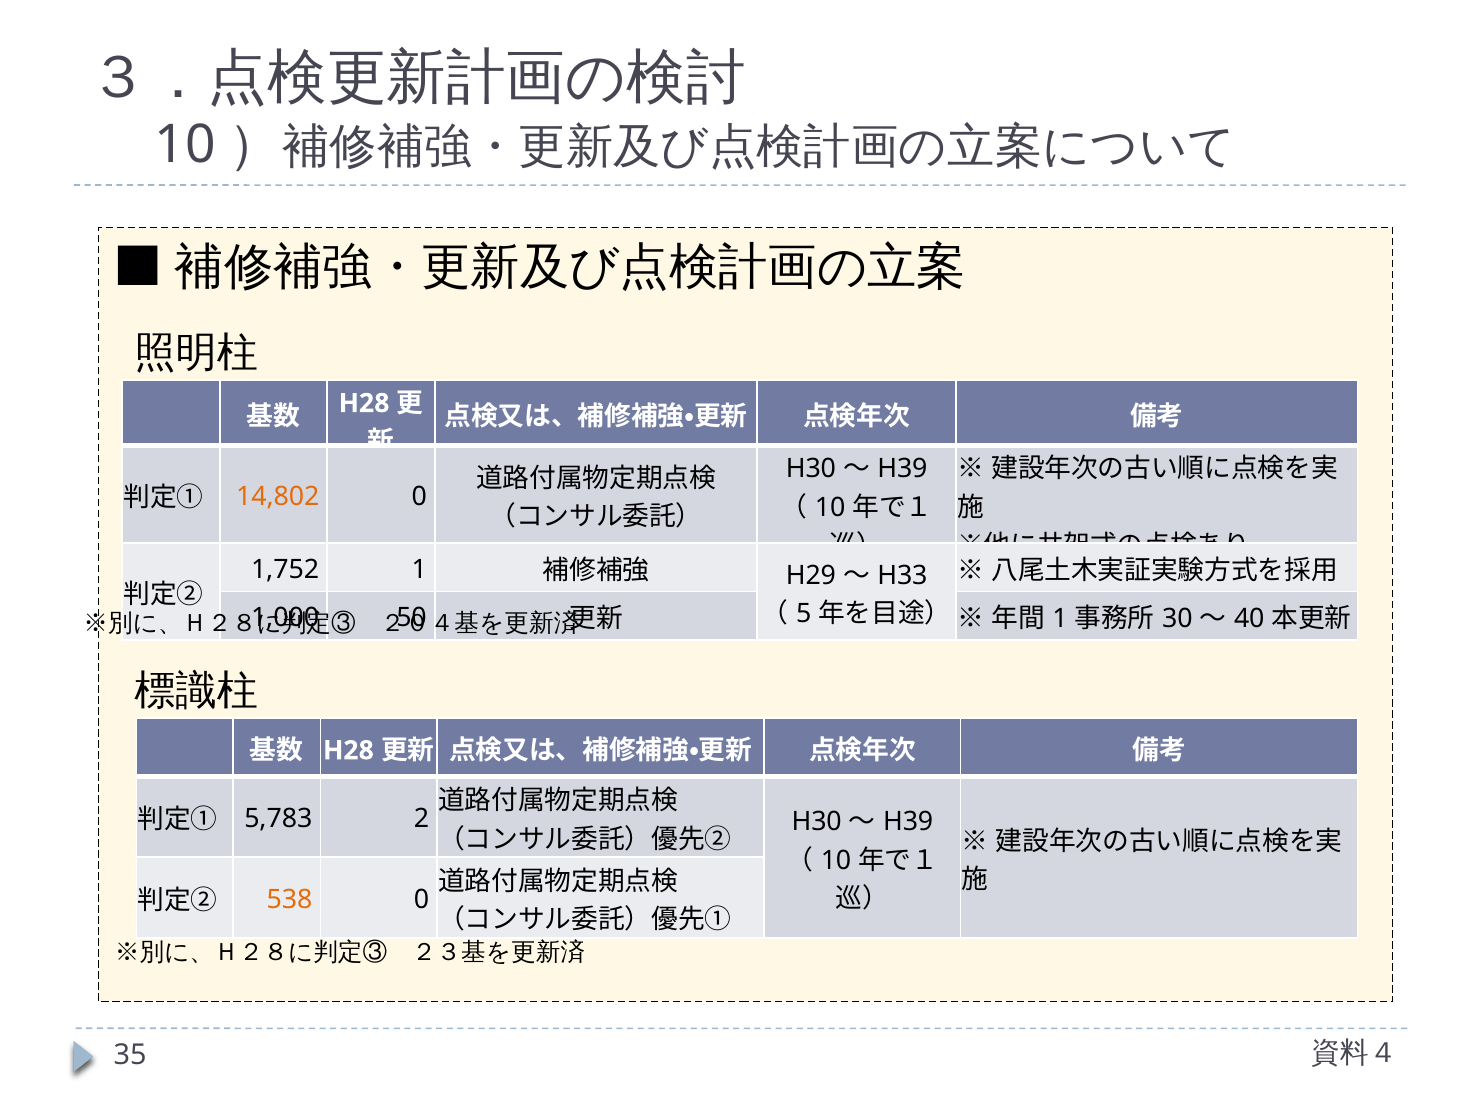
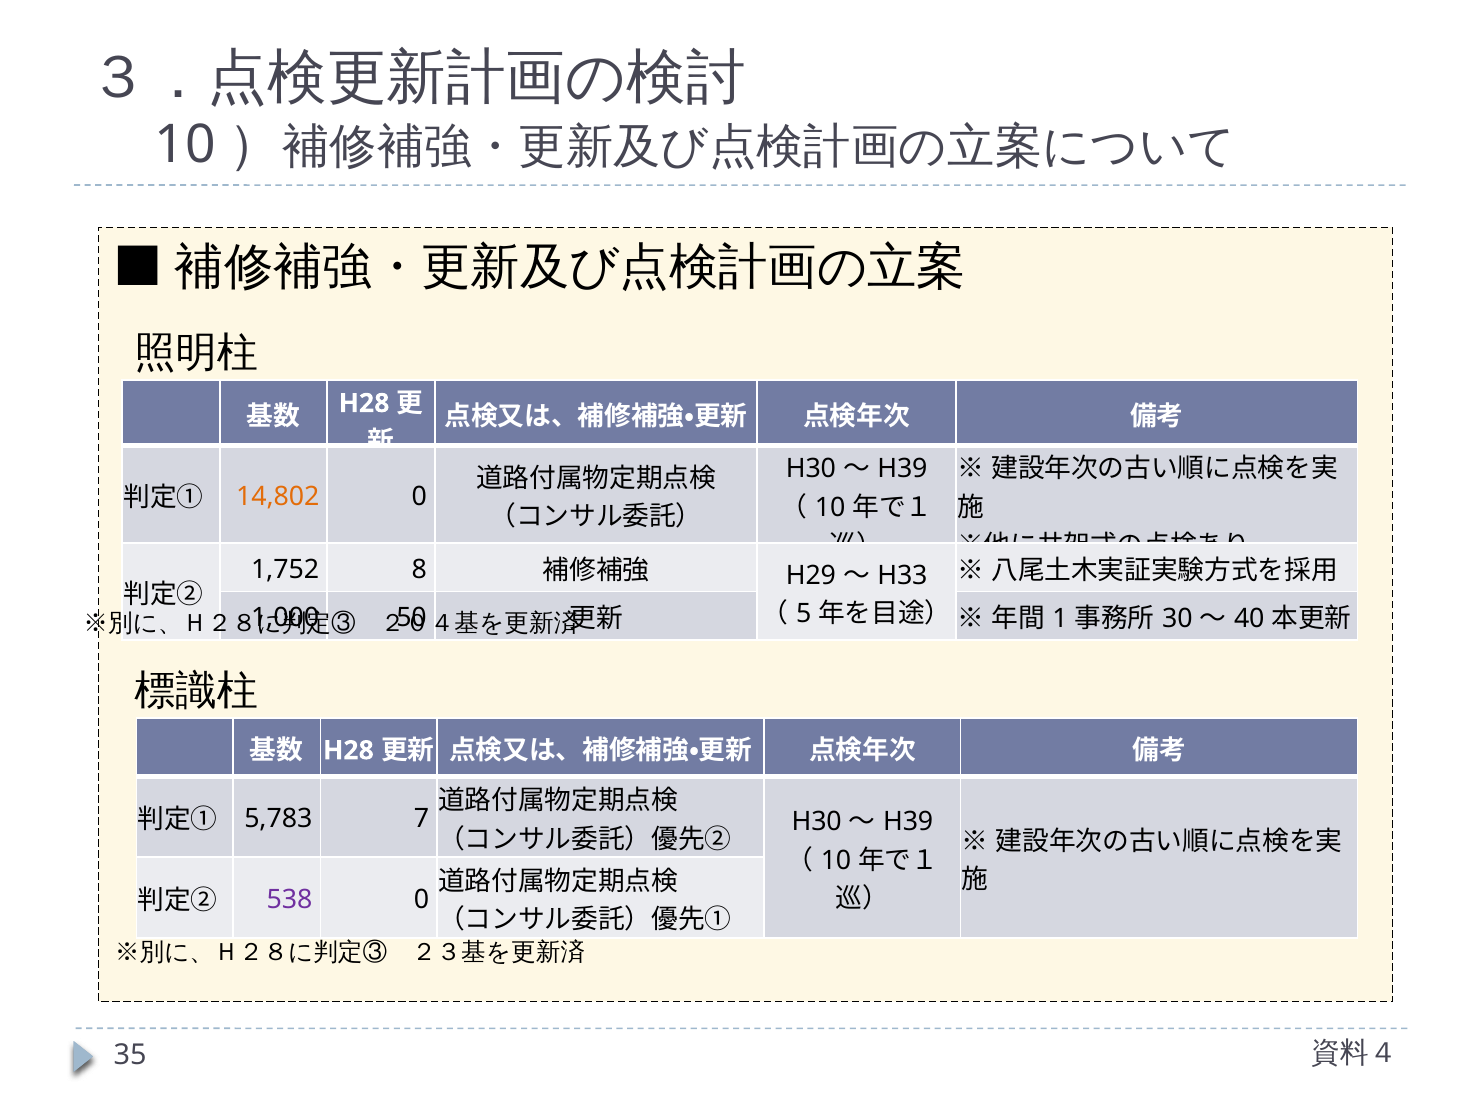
1,752 1: 1 -> 8
2: 2 -> 7
538 colour: orange -> purple
